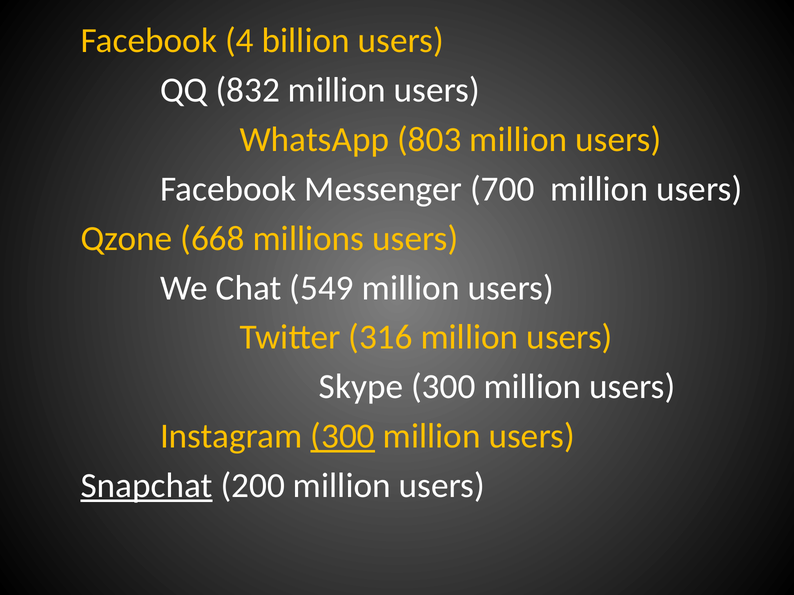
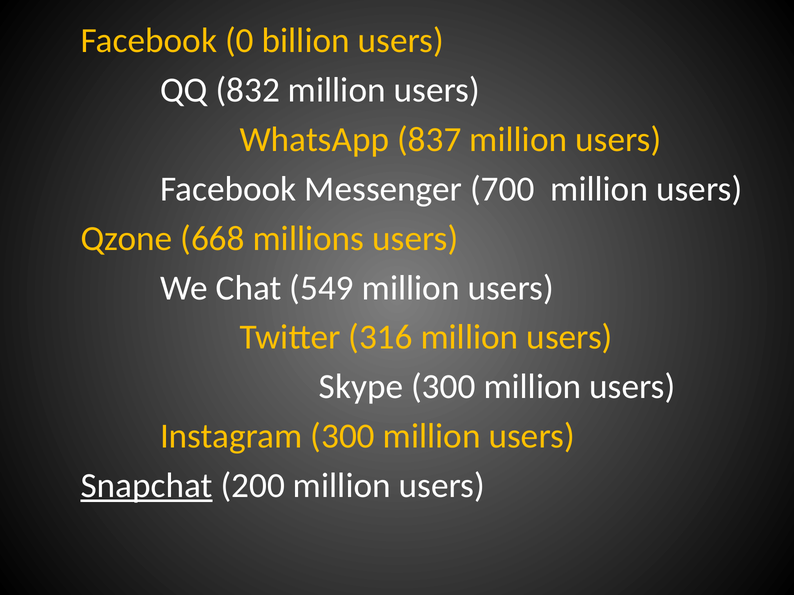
4: 4 -> 0
803: 803 -> 837
300 at (343, 436) underline: present -> none
